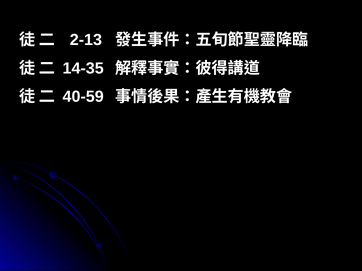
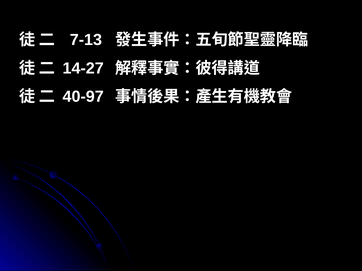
2-13: 2-13 -> 7-13
14-35: 14-35 -> 14-27
40-59: 40-59 -> 40-97
